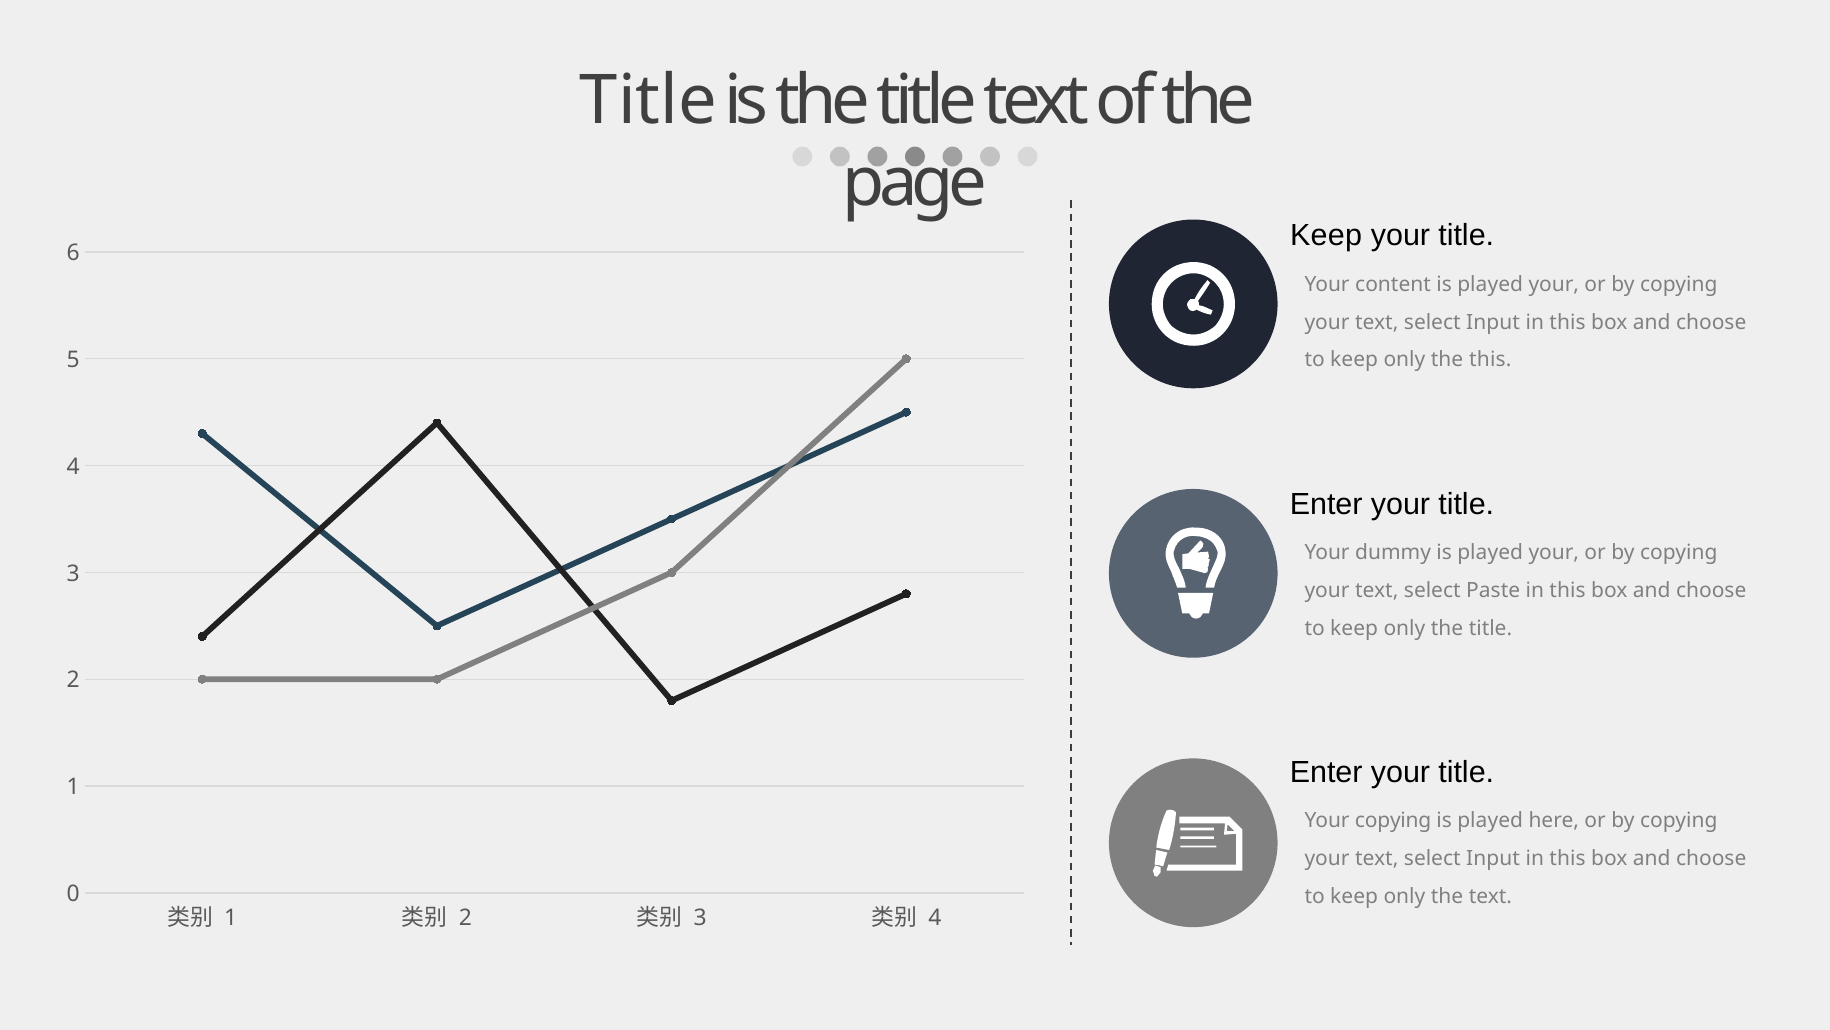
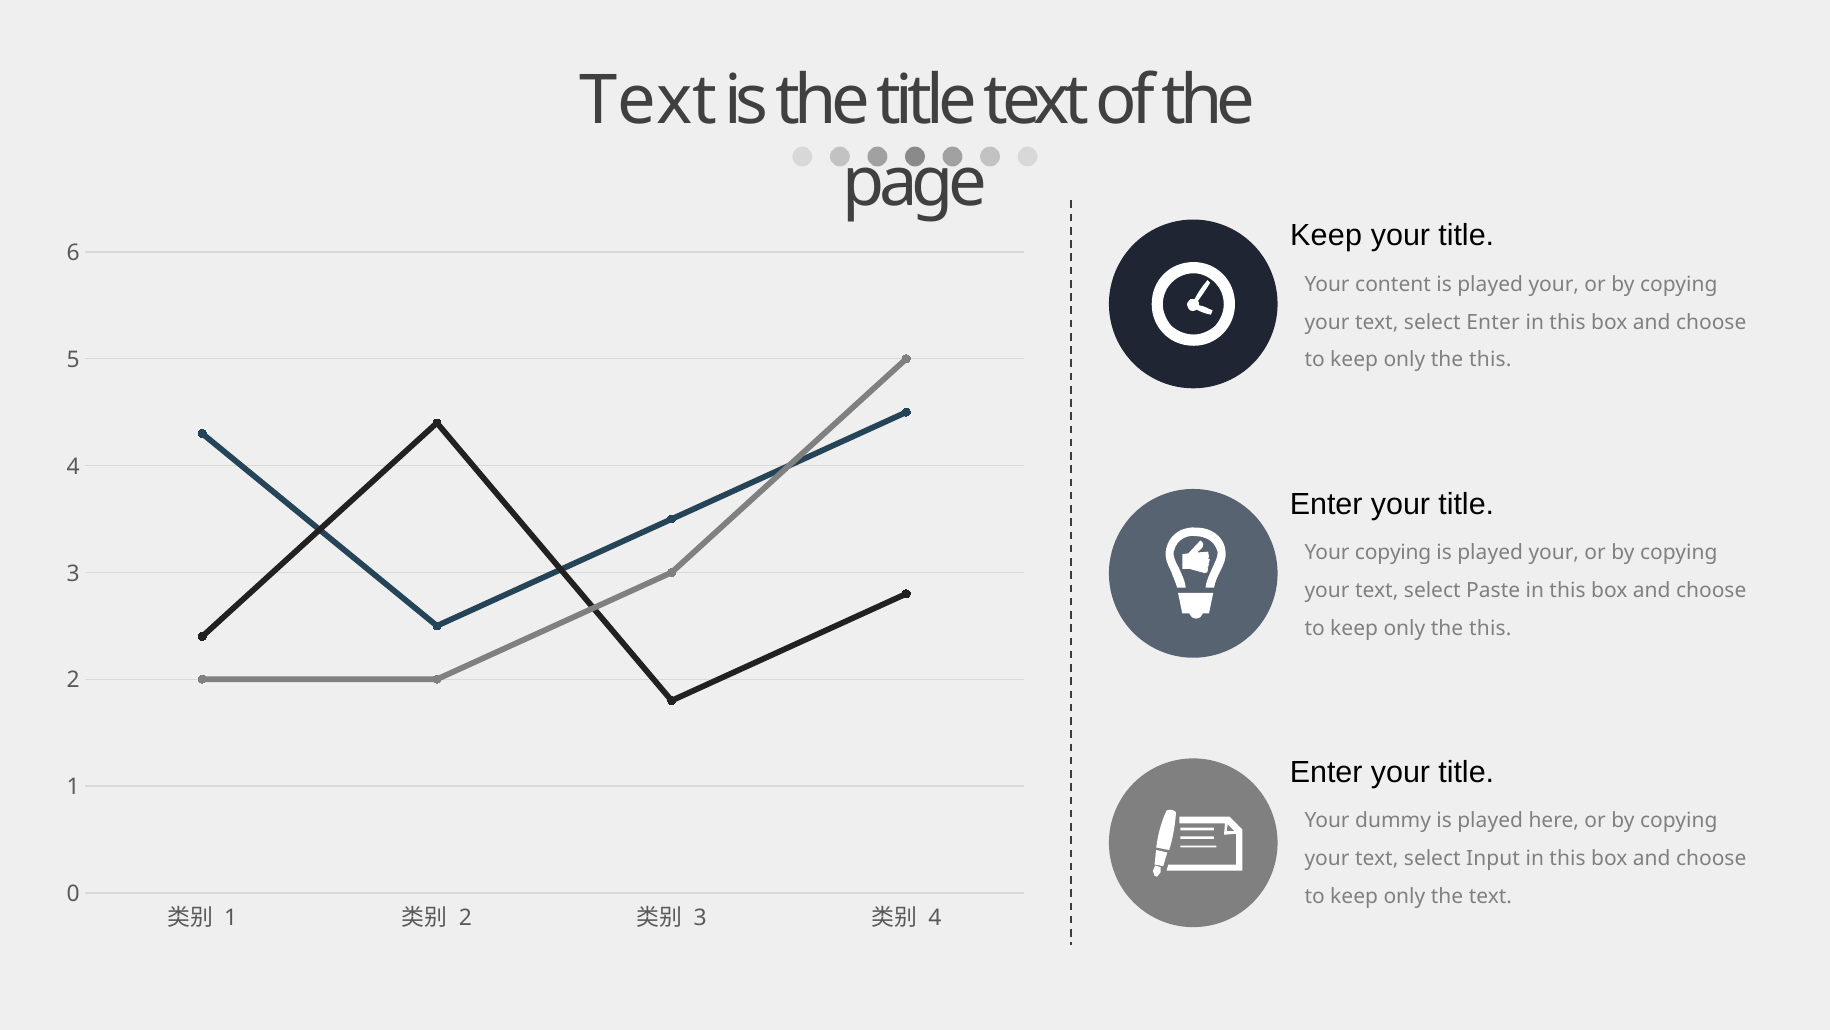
Title at (649, 100): Title -> Text
Input at (1493, 322): Input -> Enter
Your dummy: dummy -> copying
title at (1490, 628): title -> this
Your copying: copying -> dummy
